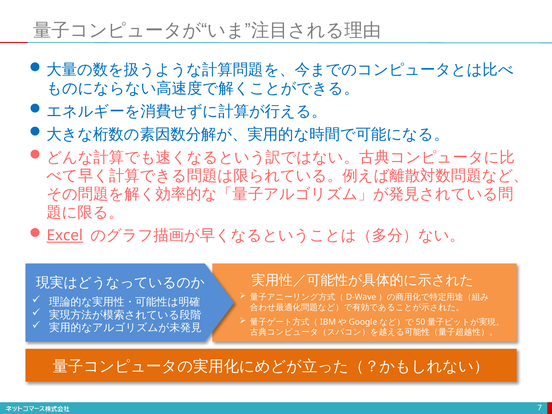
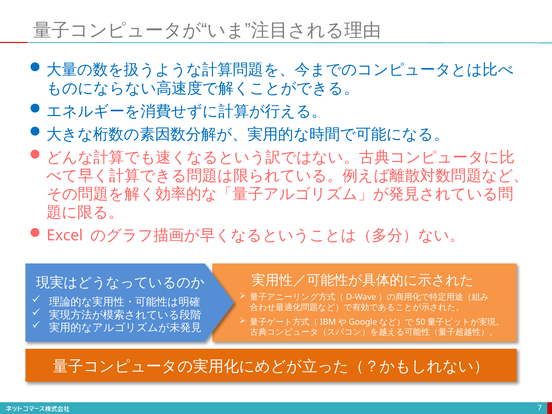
Excel underline: present -> none
